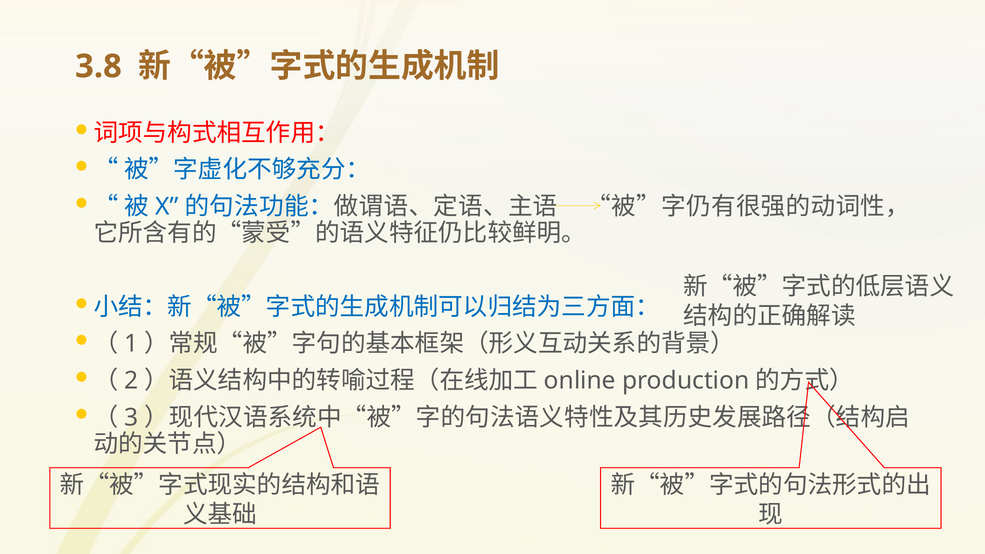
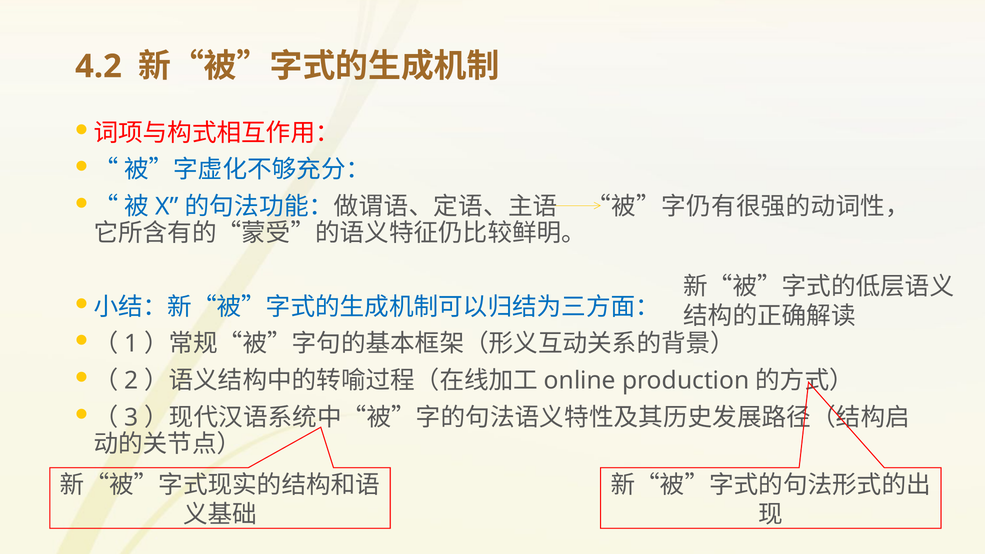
3.8: 3.8 -> 4.2
